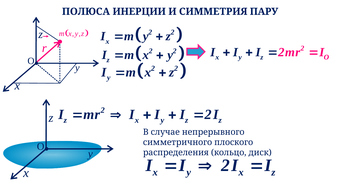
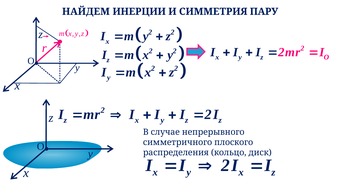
ПОЛЮСА: ПОЛЮСА -> НАЙДЕМ
